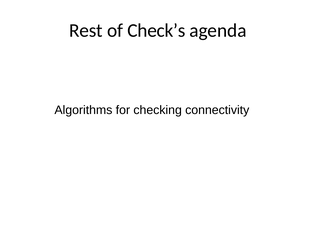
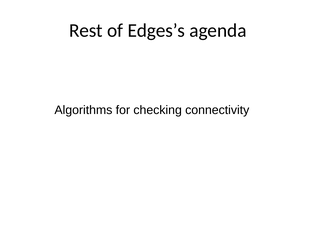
Check’s: Check’s -> Edges’s
